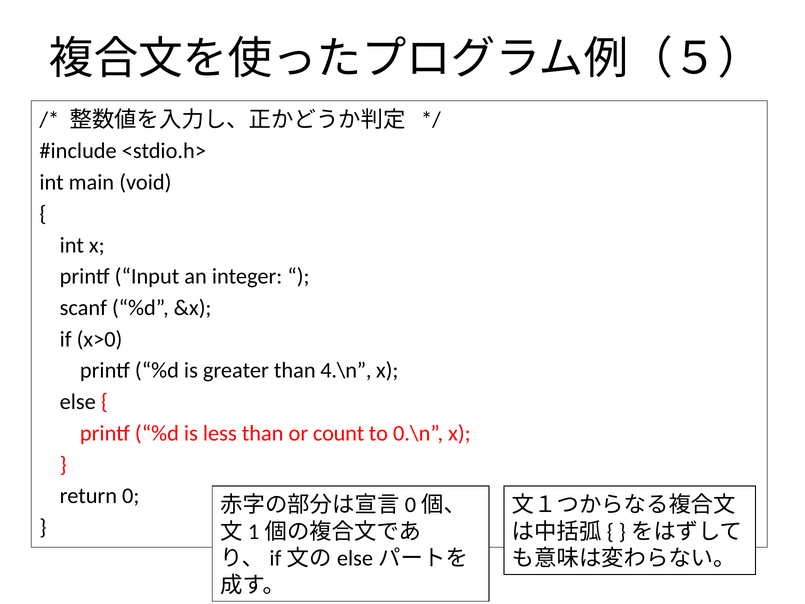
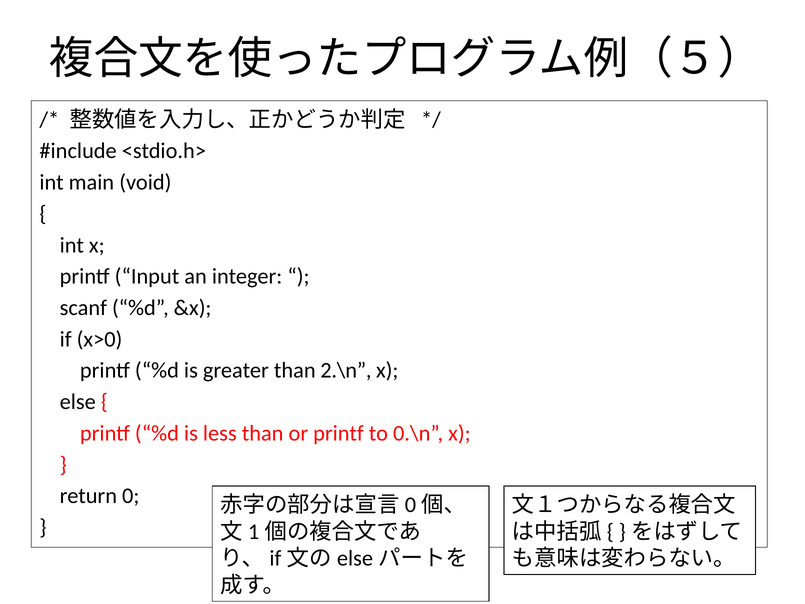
4.\n: 4.\n -> 2.\n
or count: count -> printf
